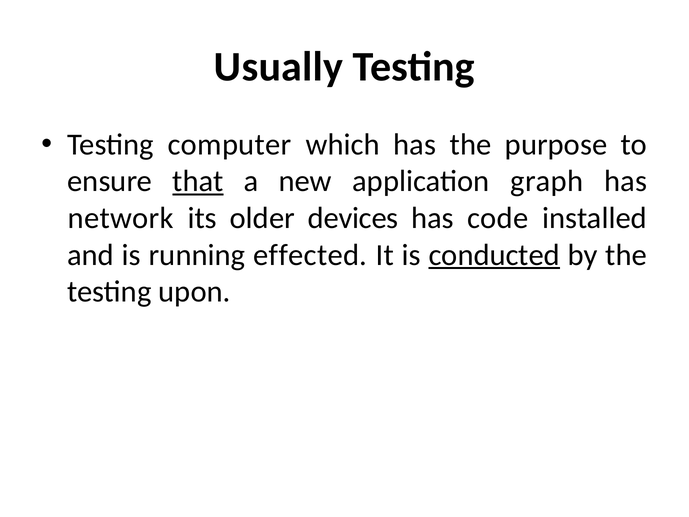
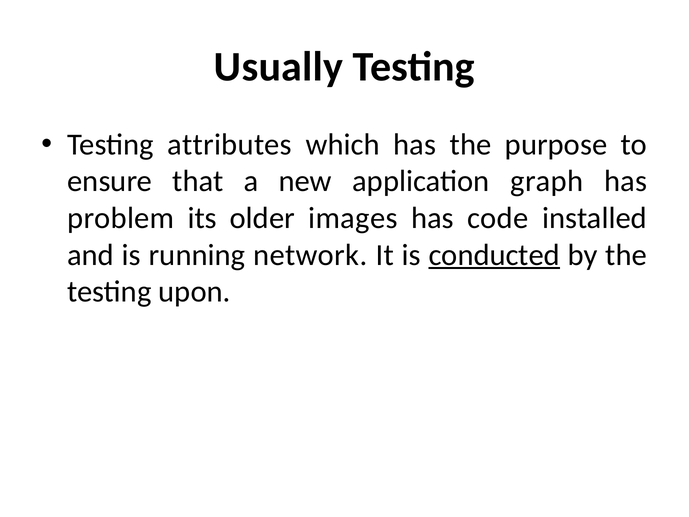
computer: computer -> attributes
that underline: present -> none
network: network -> problem
devices: devices -> images
effected: effected -> network
